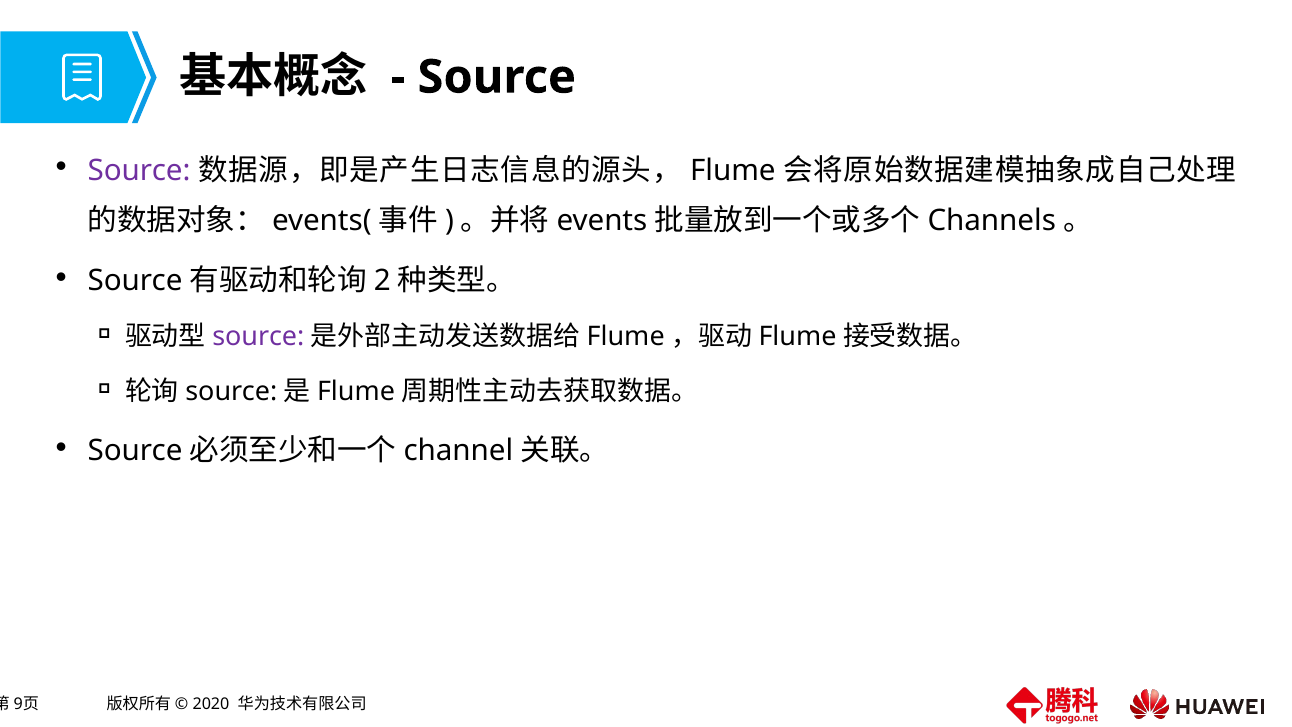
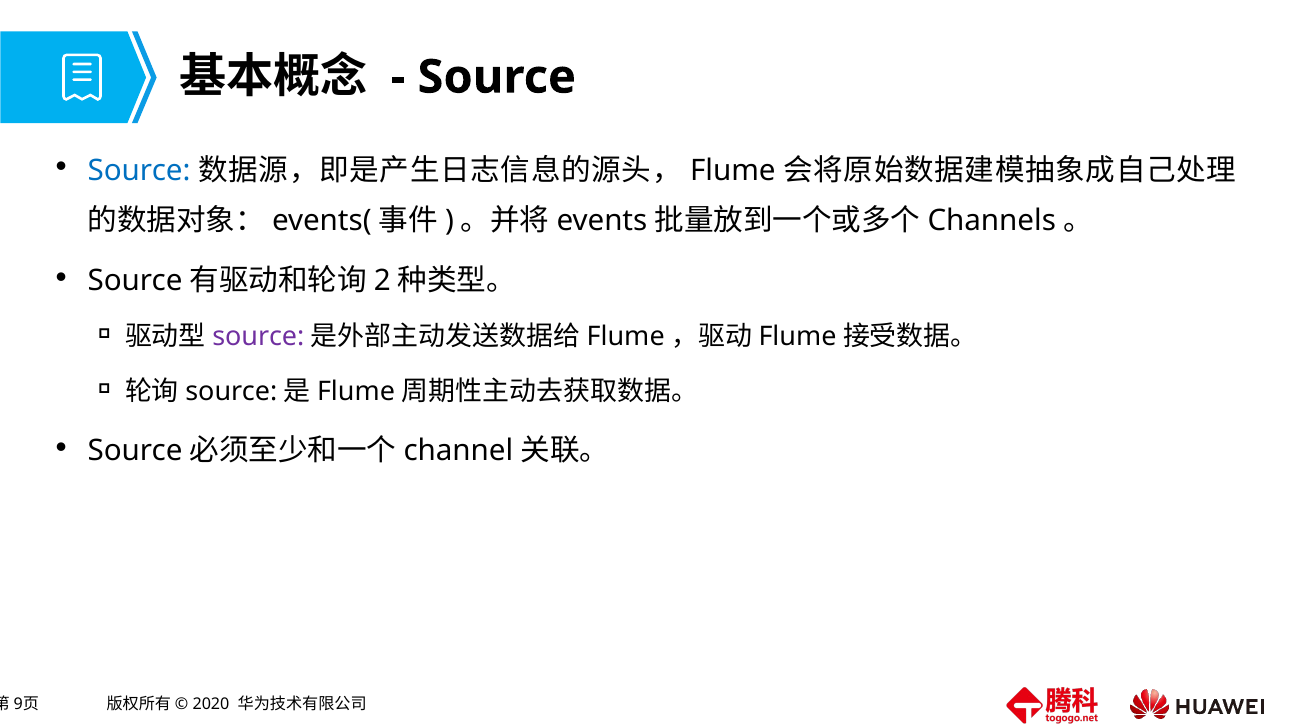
Source at (139, 170) colour: purple -> blue
